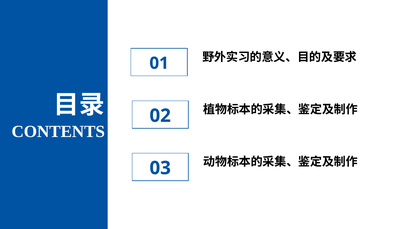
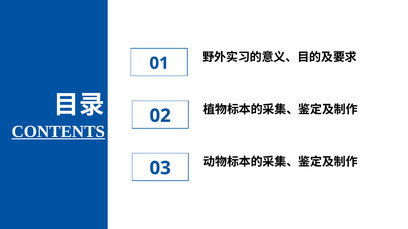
CONTENTS underline: none -> present
